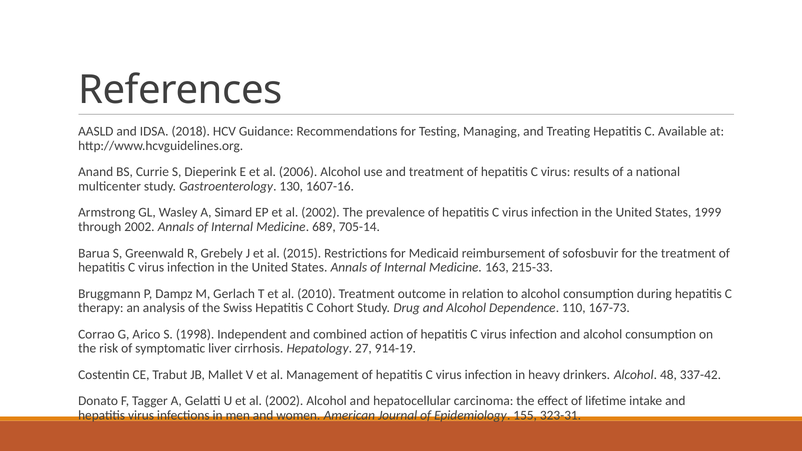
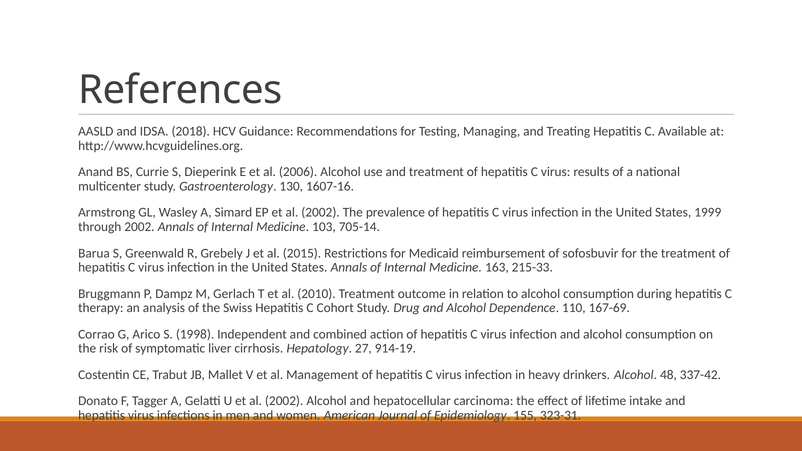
689: 689 -> 103
167-73: 167-73 -> 167-69
